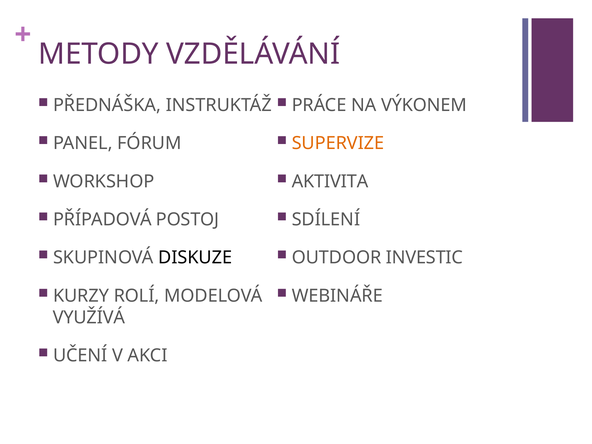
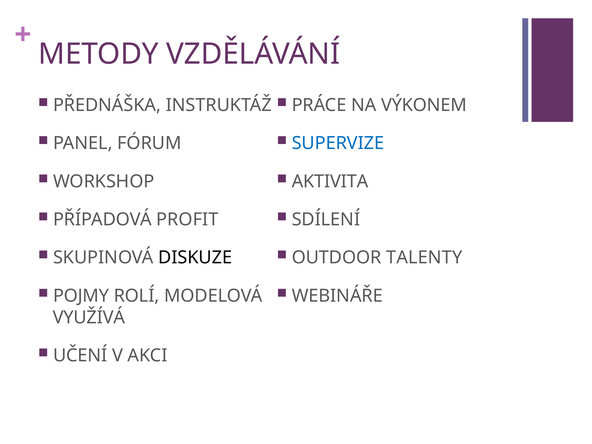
SUPERVIZE colour: orange -> blue
POSTOJ: POSTOJ -> PROFIT
INVESTIC: INVESTIC -> TALENTY
KURZY: KURZY -> POJMY
